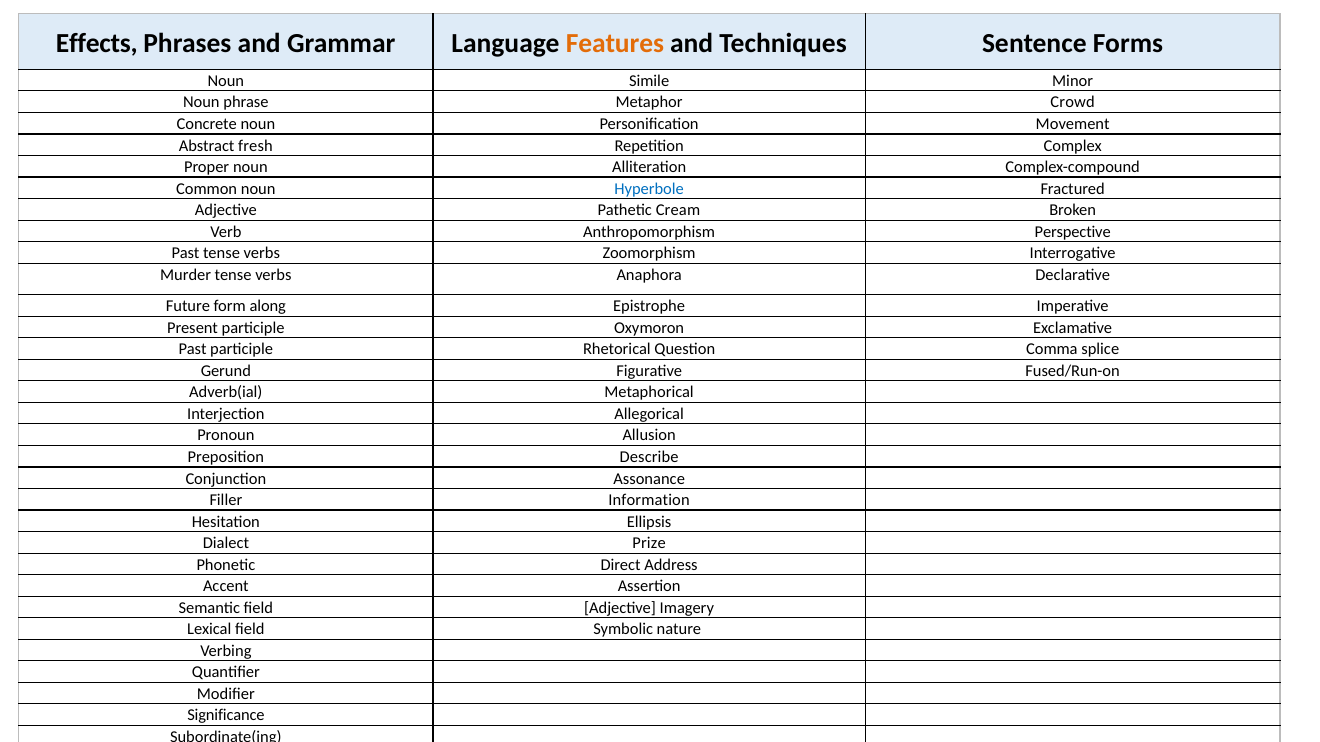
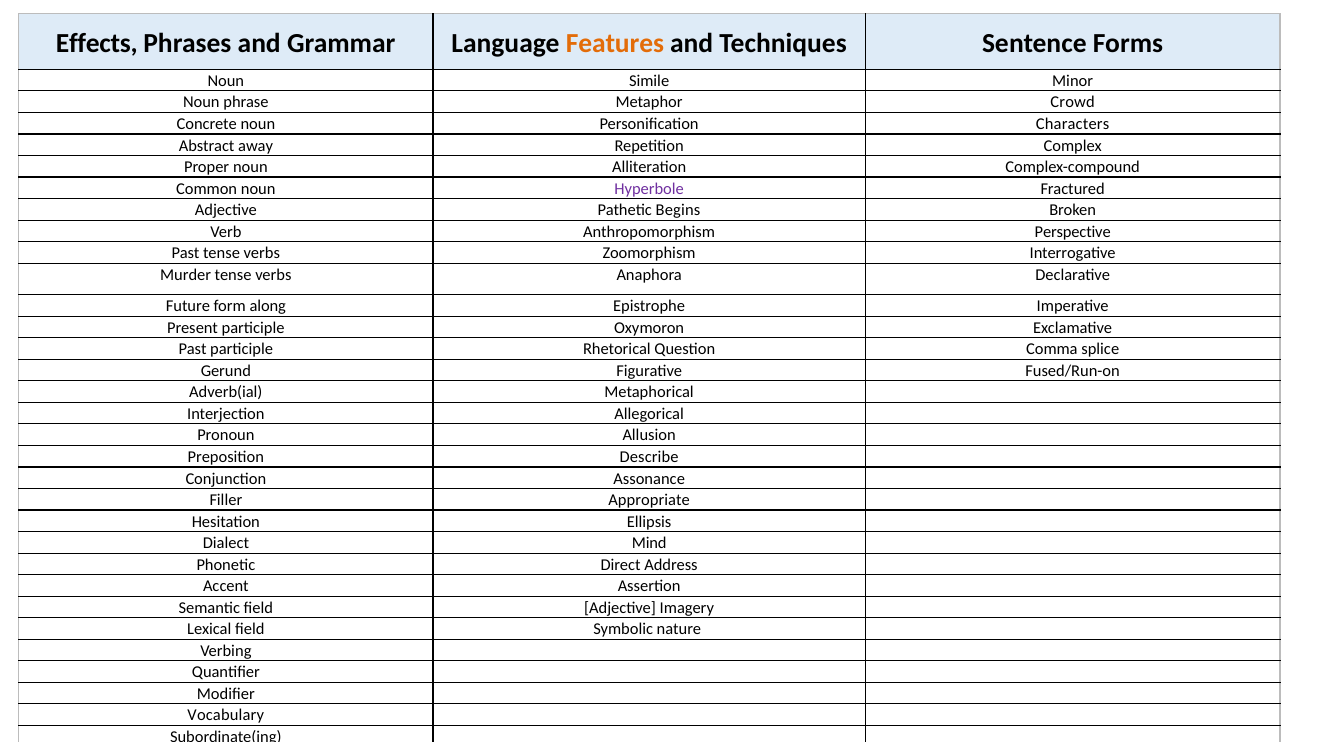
Movement: Movement -> Characters
fresh: fresh -> away
Hyperbole colour: blue -> purple
Cream: Cream -> Begins
Information: Information -> Appropriate
Prize: Prize -> Mind
Significance: Significance -> Vocabulary
